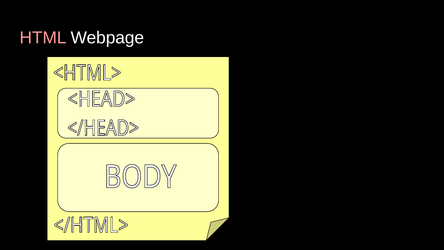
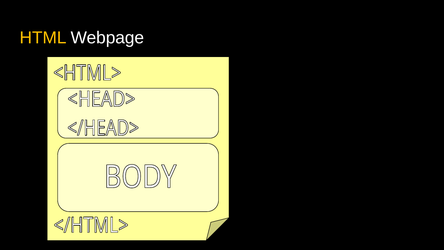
HTML colour: pink -> yellow
